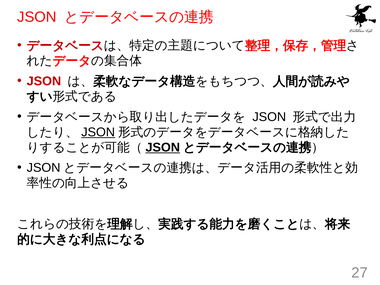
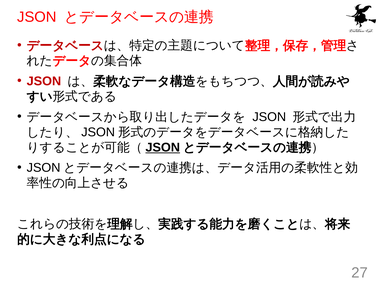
JSON at (98, 132) underline: present -> none
